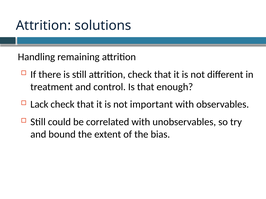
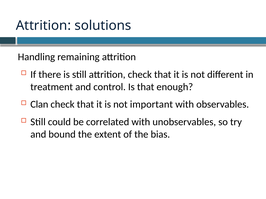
Lack: Lack -> Clan
